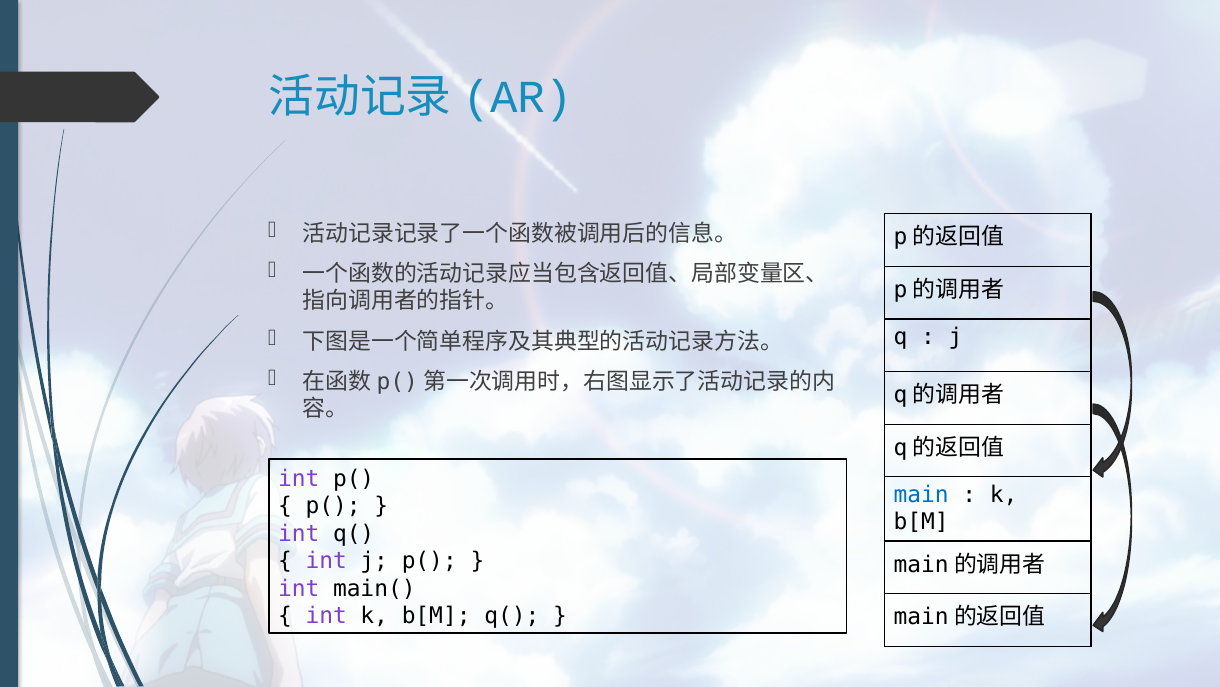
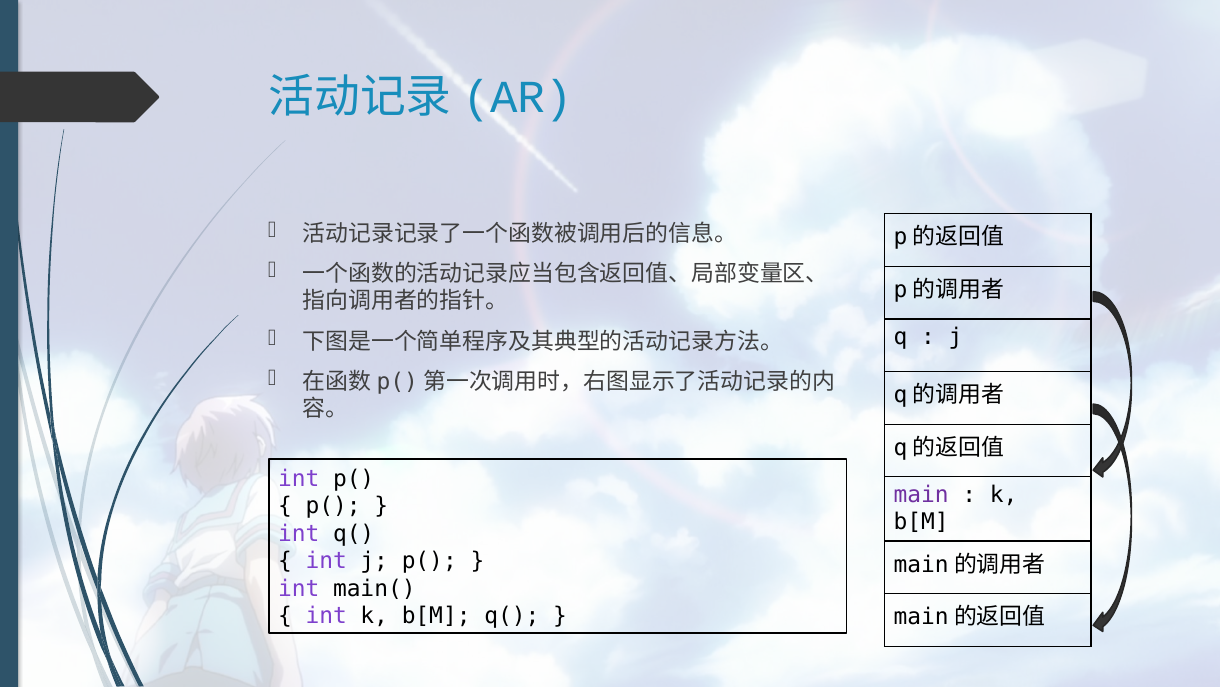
main colour: blue -> purple
